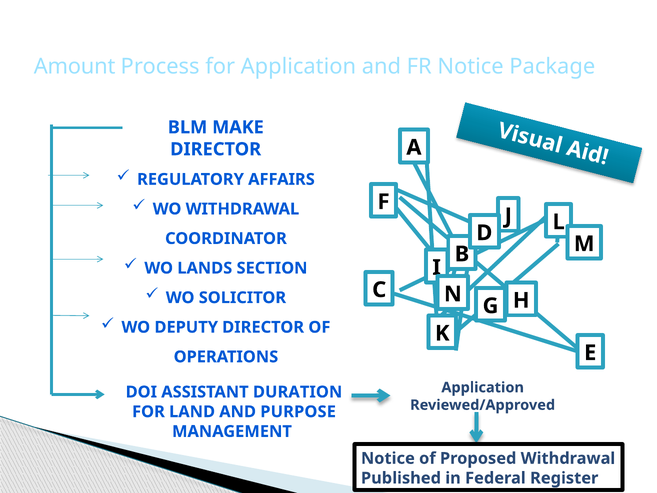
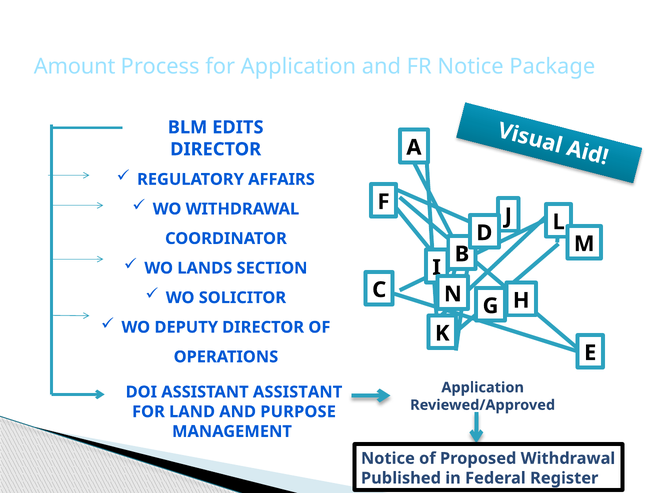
MAKE: MAKE -> EDITS
ASSISTANT DURATION: DURATION -> ASSISTANT
